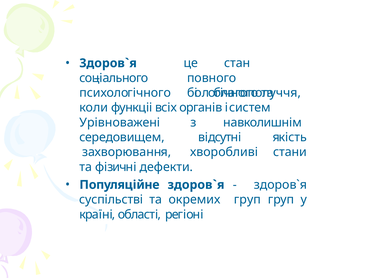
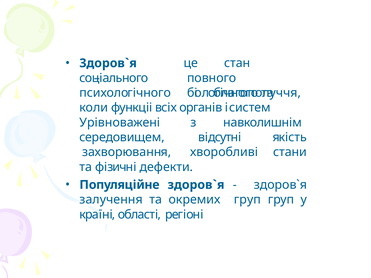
суспільстві: суспільстві -> залучення
